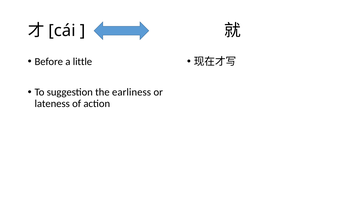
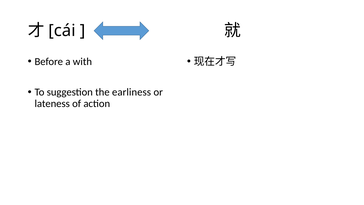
little: little -> with
